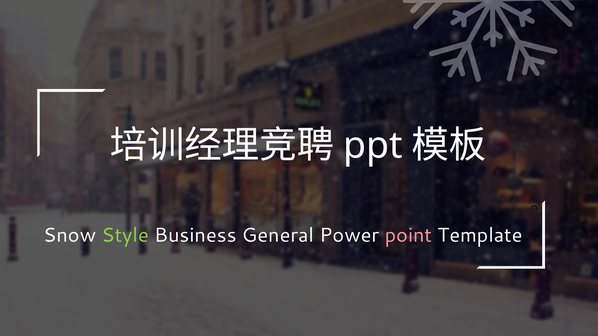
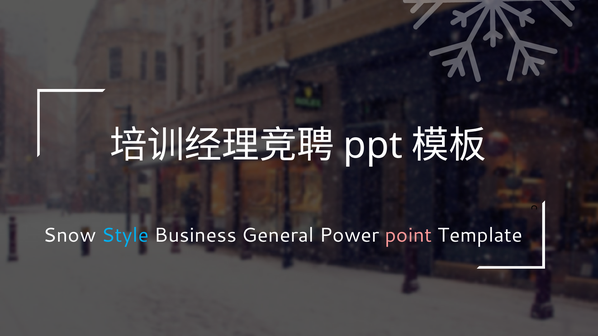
Style colour: light green -> light blue
